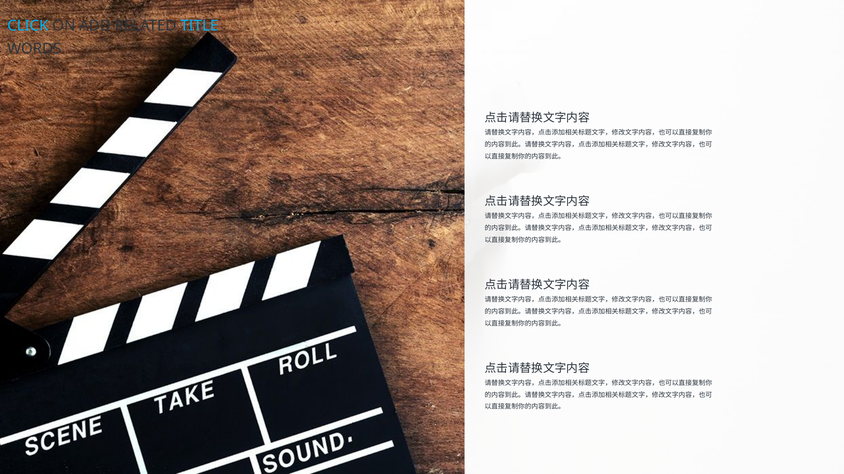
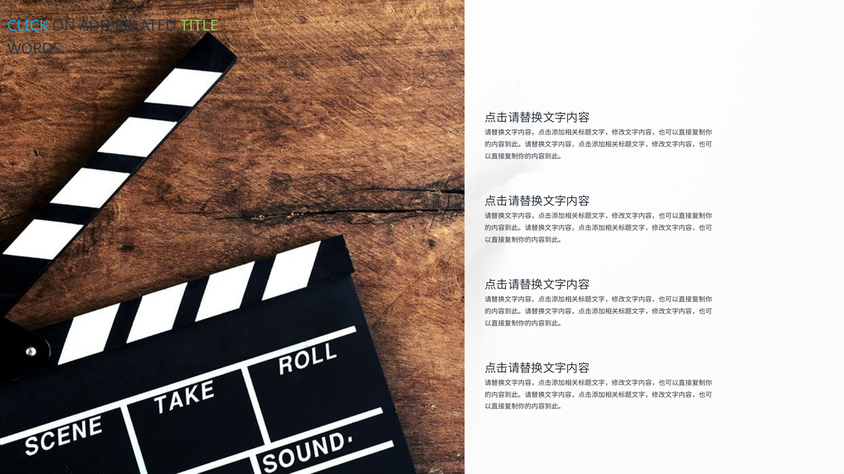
TITLE colour: light blue -> light green
